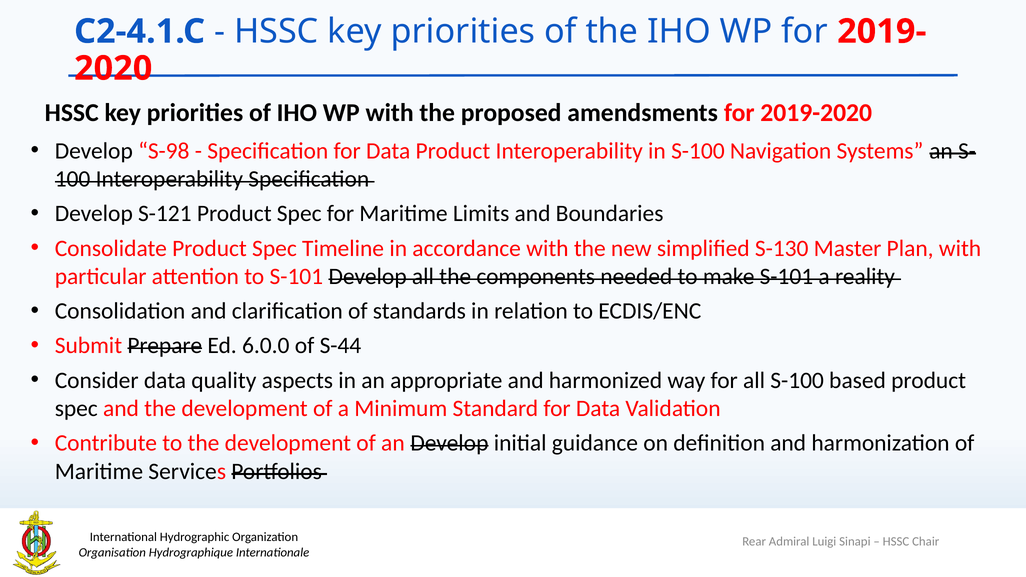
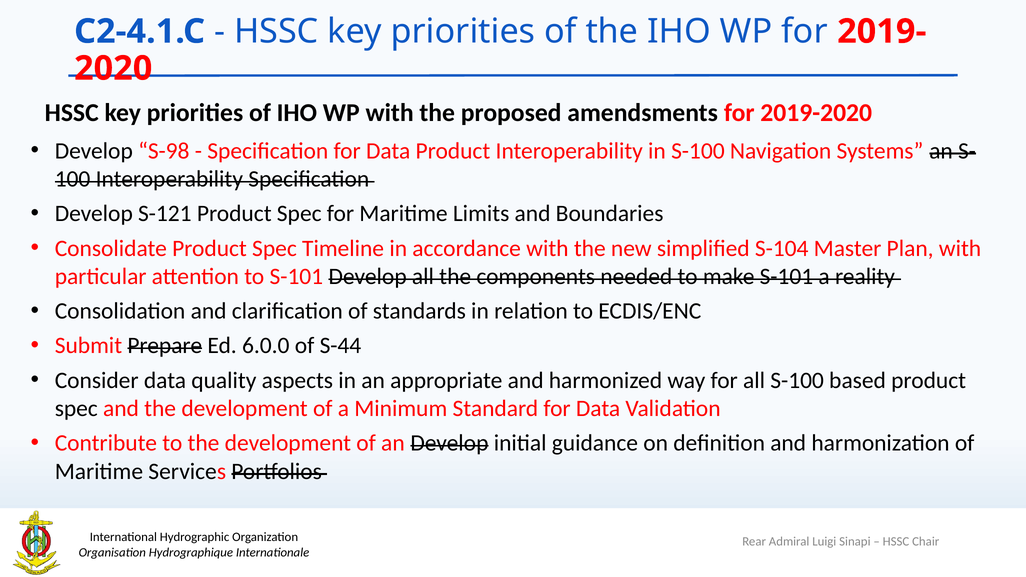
S-130: S-130 -> S-104
